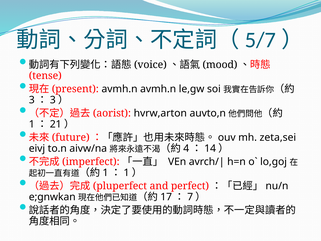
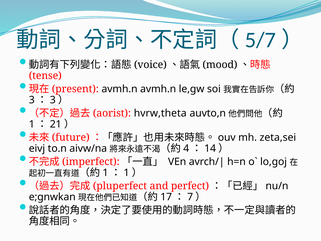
hvrw,arton: hvrw,arton -> hvrw,theta
